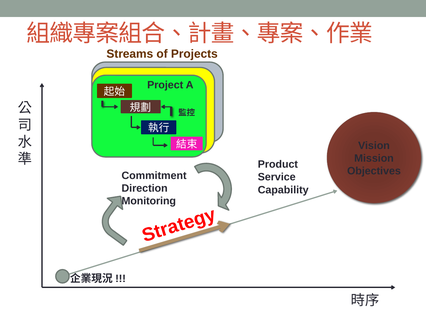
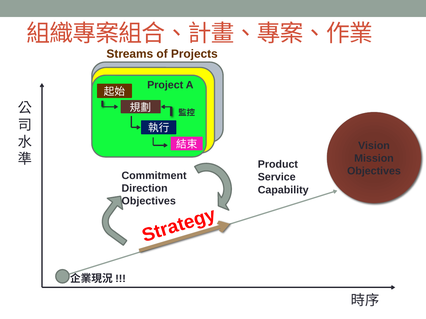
Monitoring at (149, 201): Monitoring -> Objectives
